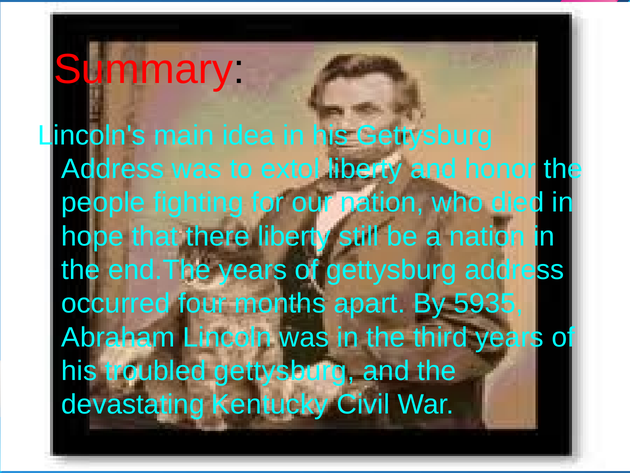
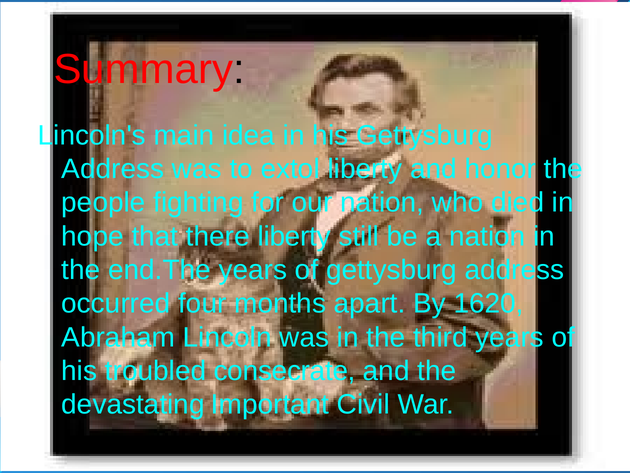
5935: 5935 -> 1620
troubled gettysburg: gettysburg -> consecrate
Kentucky: Kentucky -> Important
